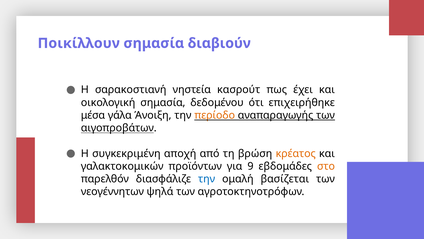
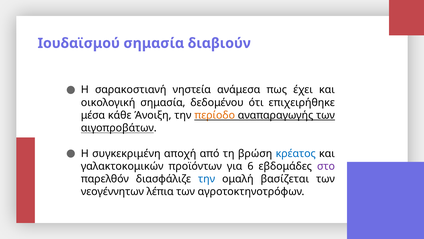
Ποικίλλουν: Ποικίλλουν -> Ιουδαϊσμού
κασρούτ: κασρούτ -> ανάμεσα
γάλα: γάλα -> κάθε
κρέατος colour: orange -> blue
9: 9 -> 6
στο colour: orange -> purple
ψηλά: ψηλά -> λέπια
